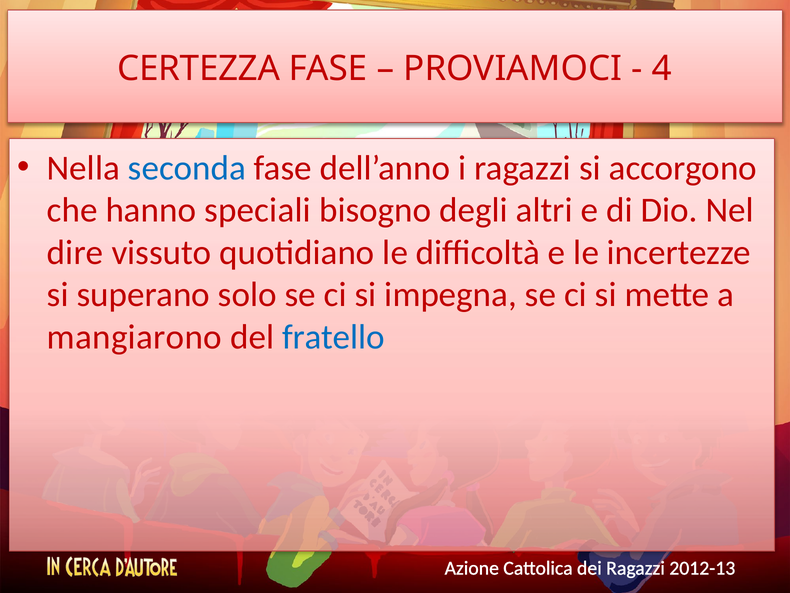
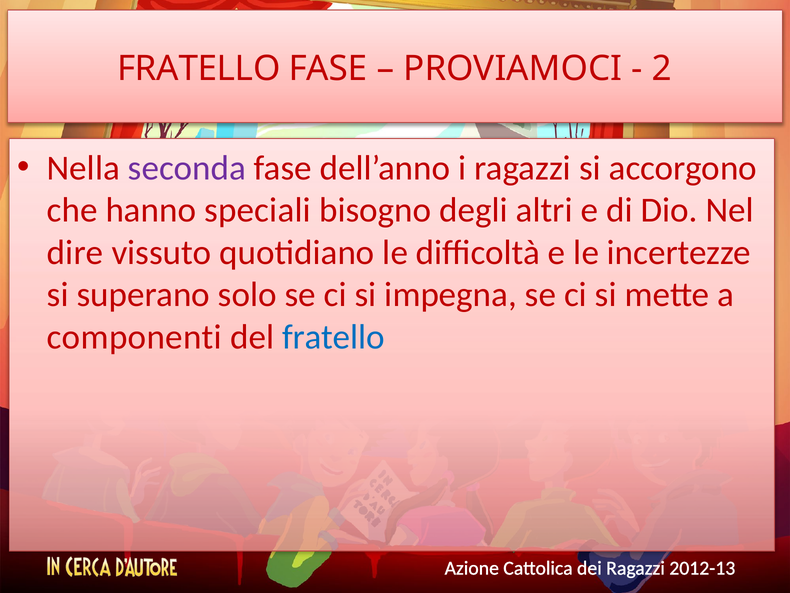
CERTEZZA at (199, 69): CERTEZZA -> FRATELLO
4: 4 -> 2
seconda colour: blue -> purple
mangiarono: mangiarono -> componenti
